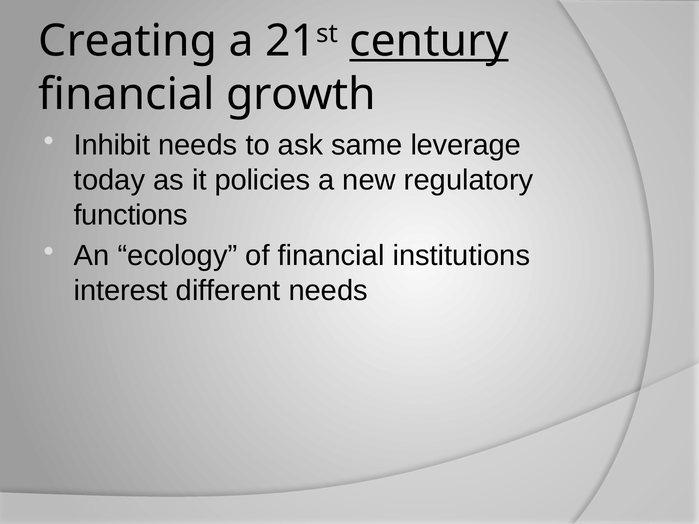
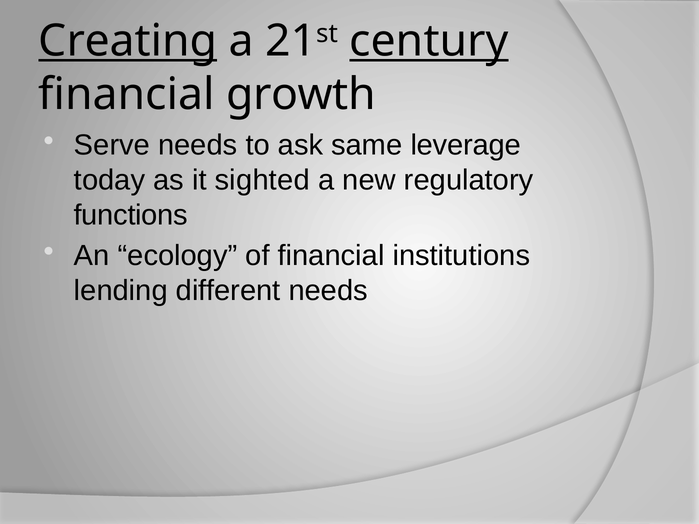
Creating underline: none -> present
Inhibit: Inhibit -> Serve
policies: policies -> sighted
interest: interest -> lending
